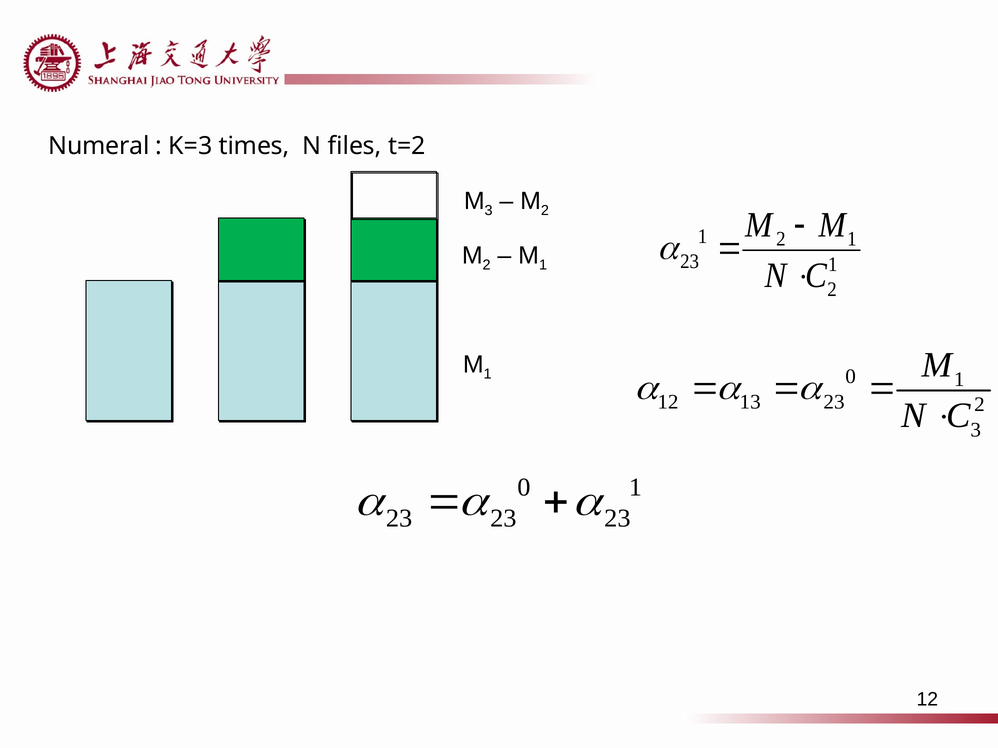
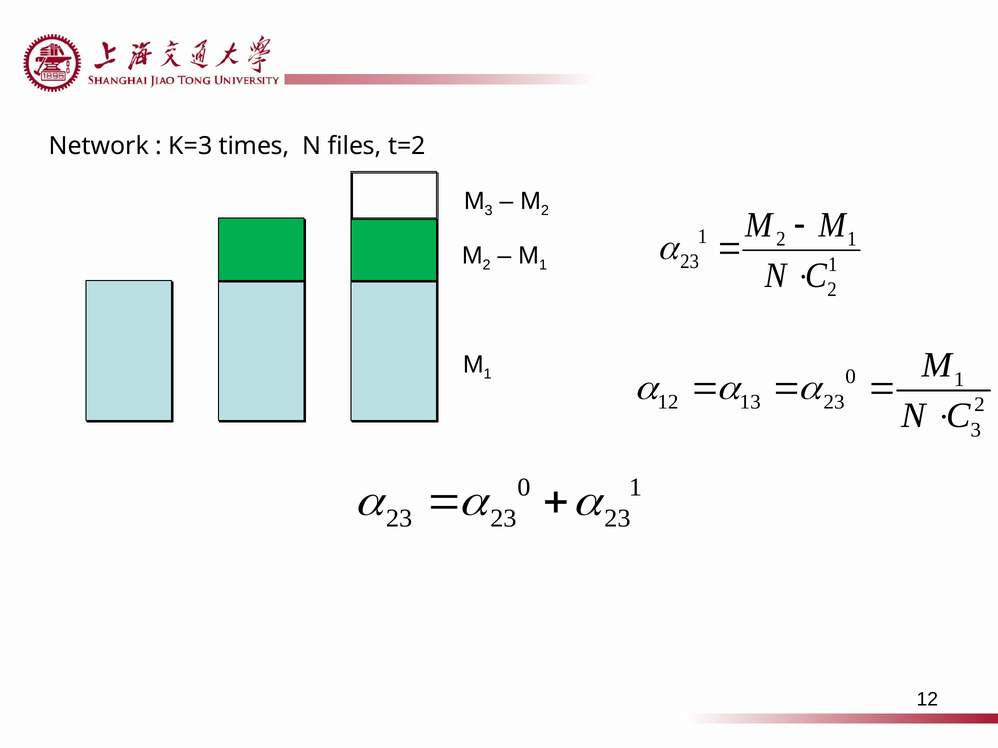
Numeral: Numeral -> Network
